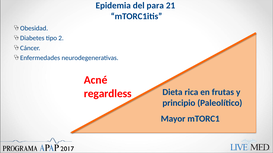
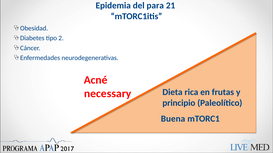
regardless: regardless -> necessary
Mayor: Mayor -> Buena
